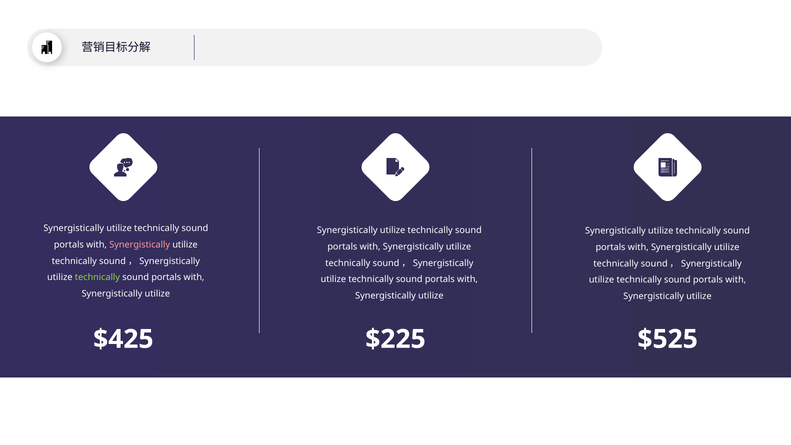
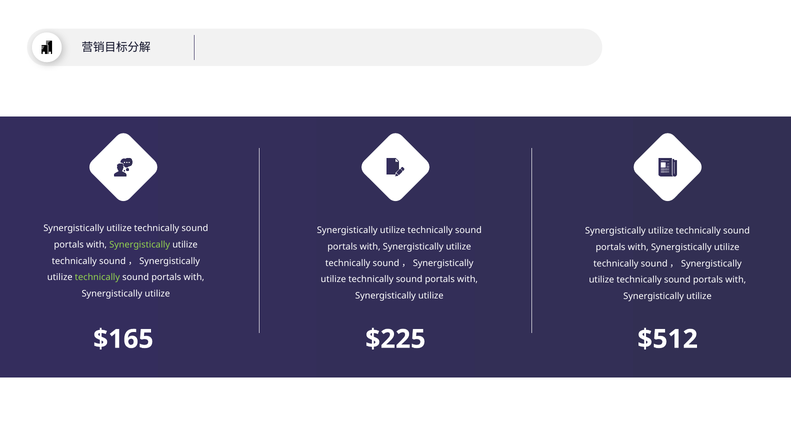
Synergistically at (140, 245) colour: pink -> light green
$425: $425 -> $165
$525: $525 -> $512
